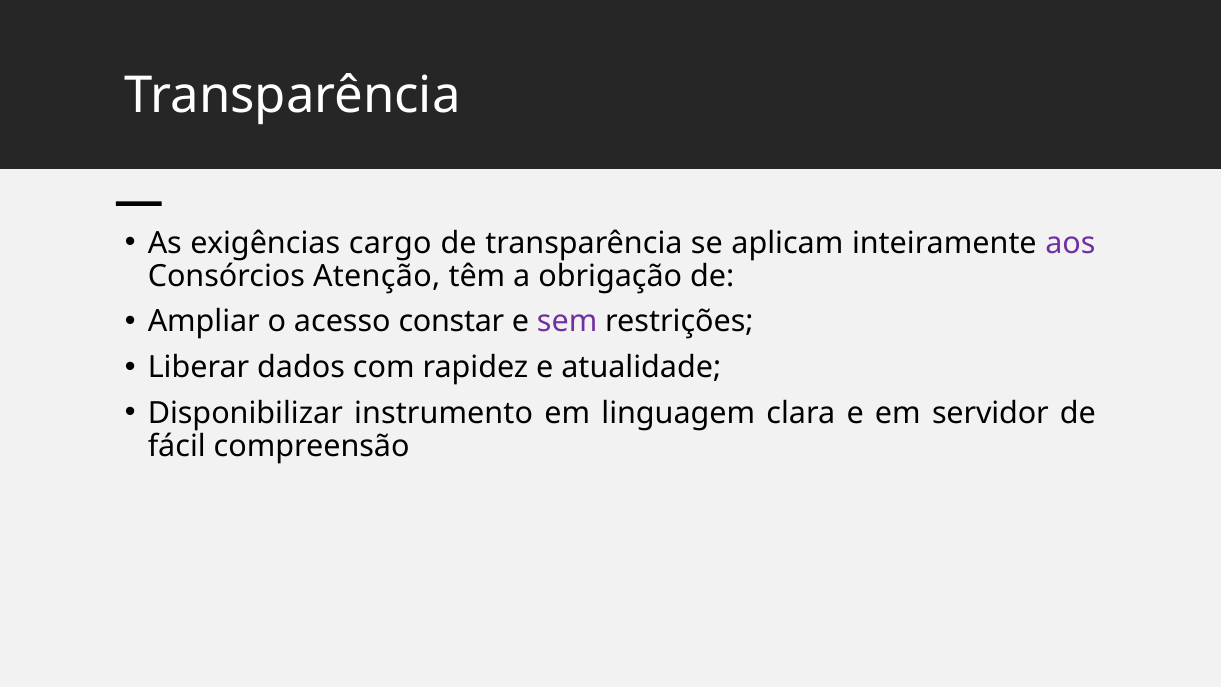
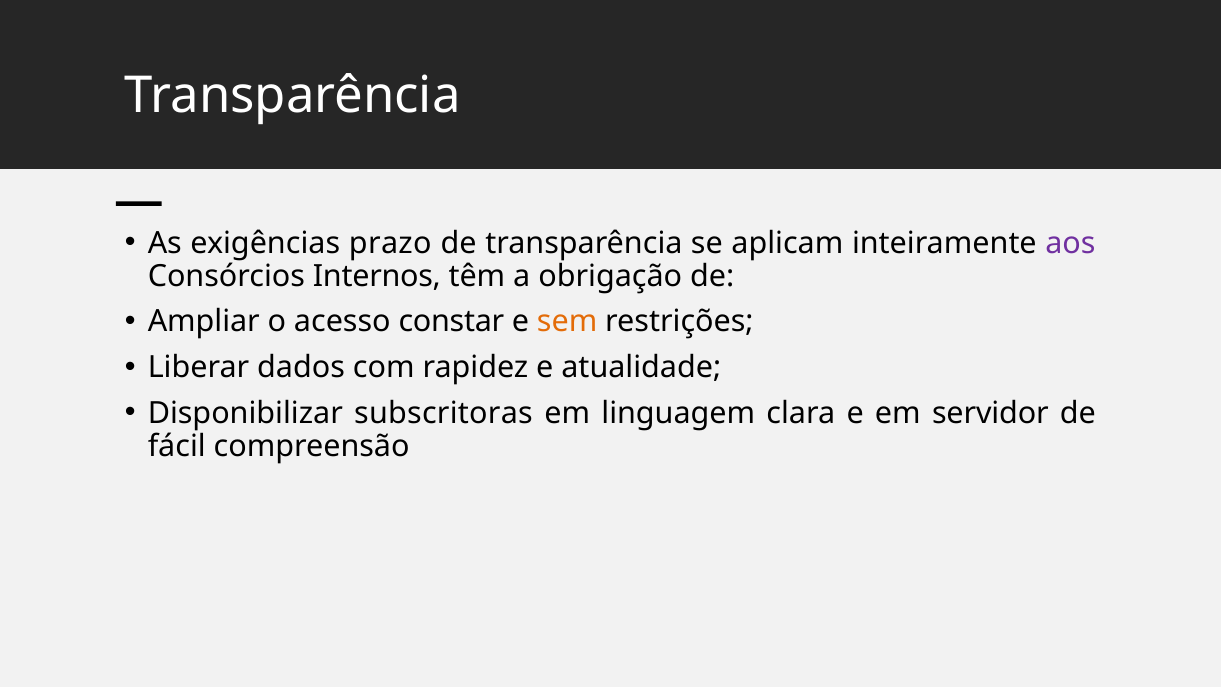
cargo: cargo -> prazo
Atenção: Atenção -> Internos
sem colour: purple -> orange
instrumento: instrumento -> subscritoras
